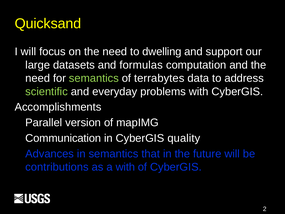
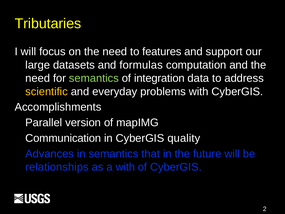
Quicksand: Quicksand -> Tributaries
dwelling: dwelling -> features
terrabytes: terrabytes -> integration
scientific colour: light green -> yellow
contributions: contributions -> relationships
